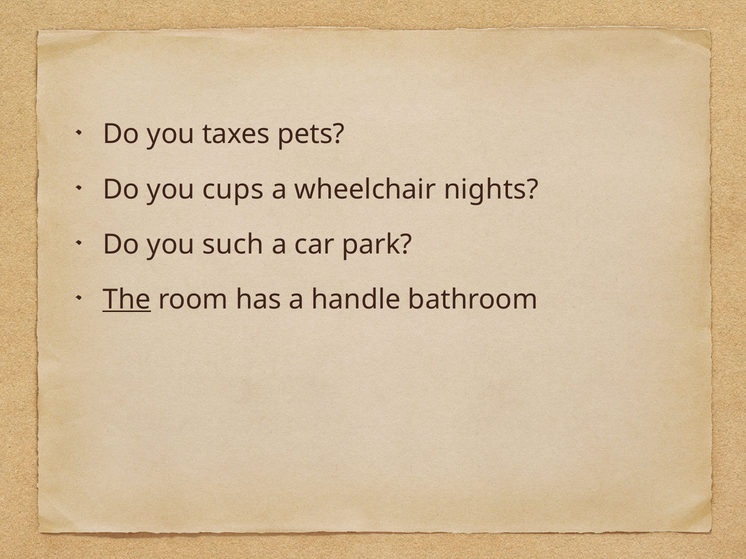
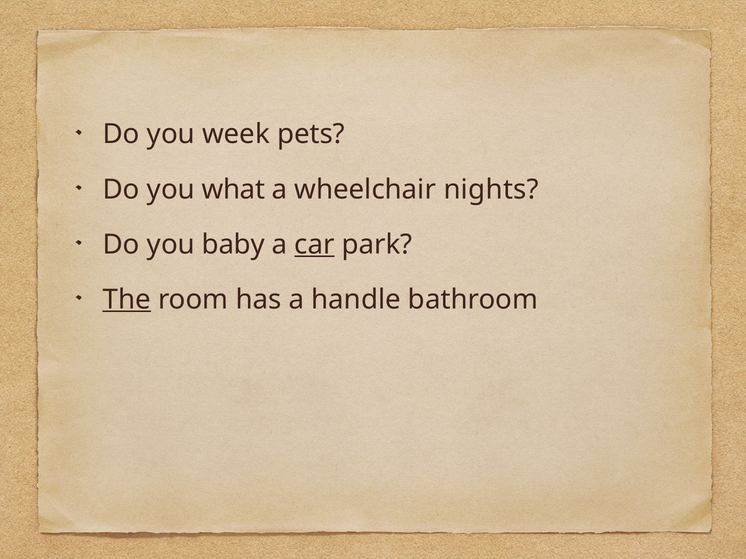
taxes: taxes -> week
cups: cups -> what
such: such -> baby
car underline: none -> present
